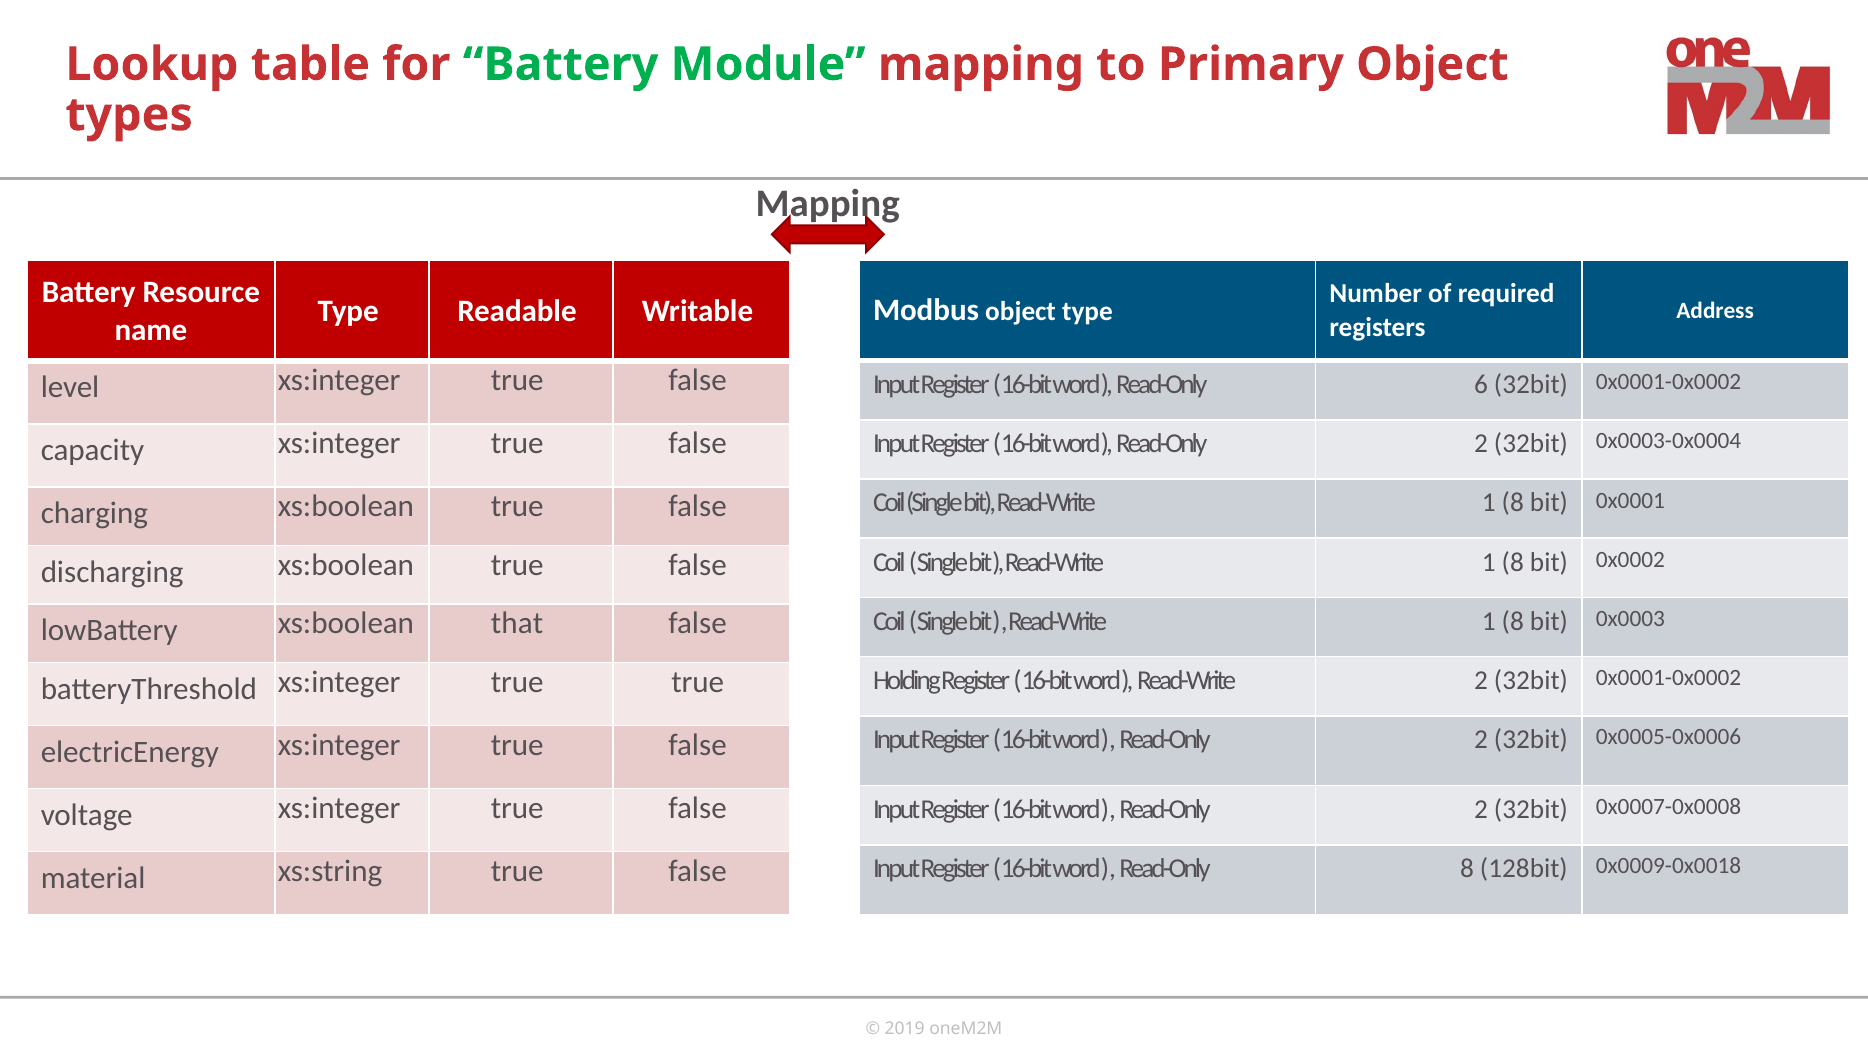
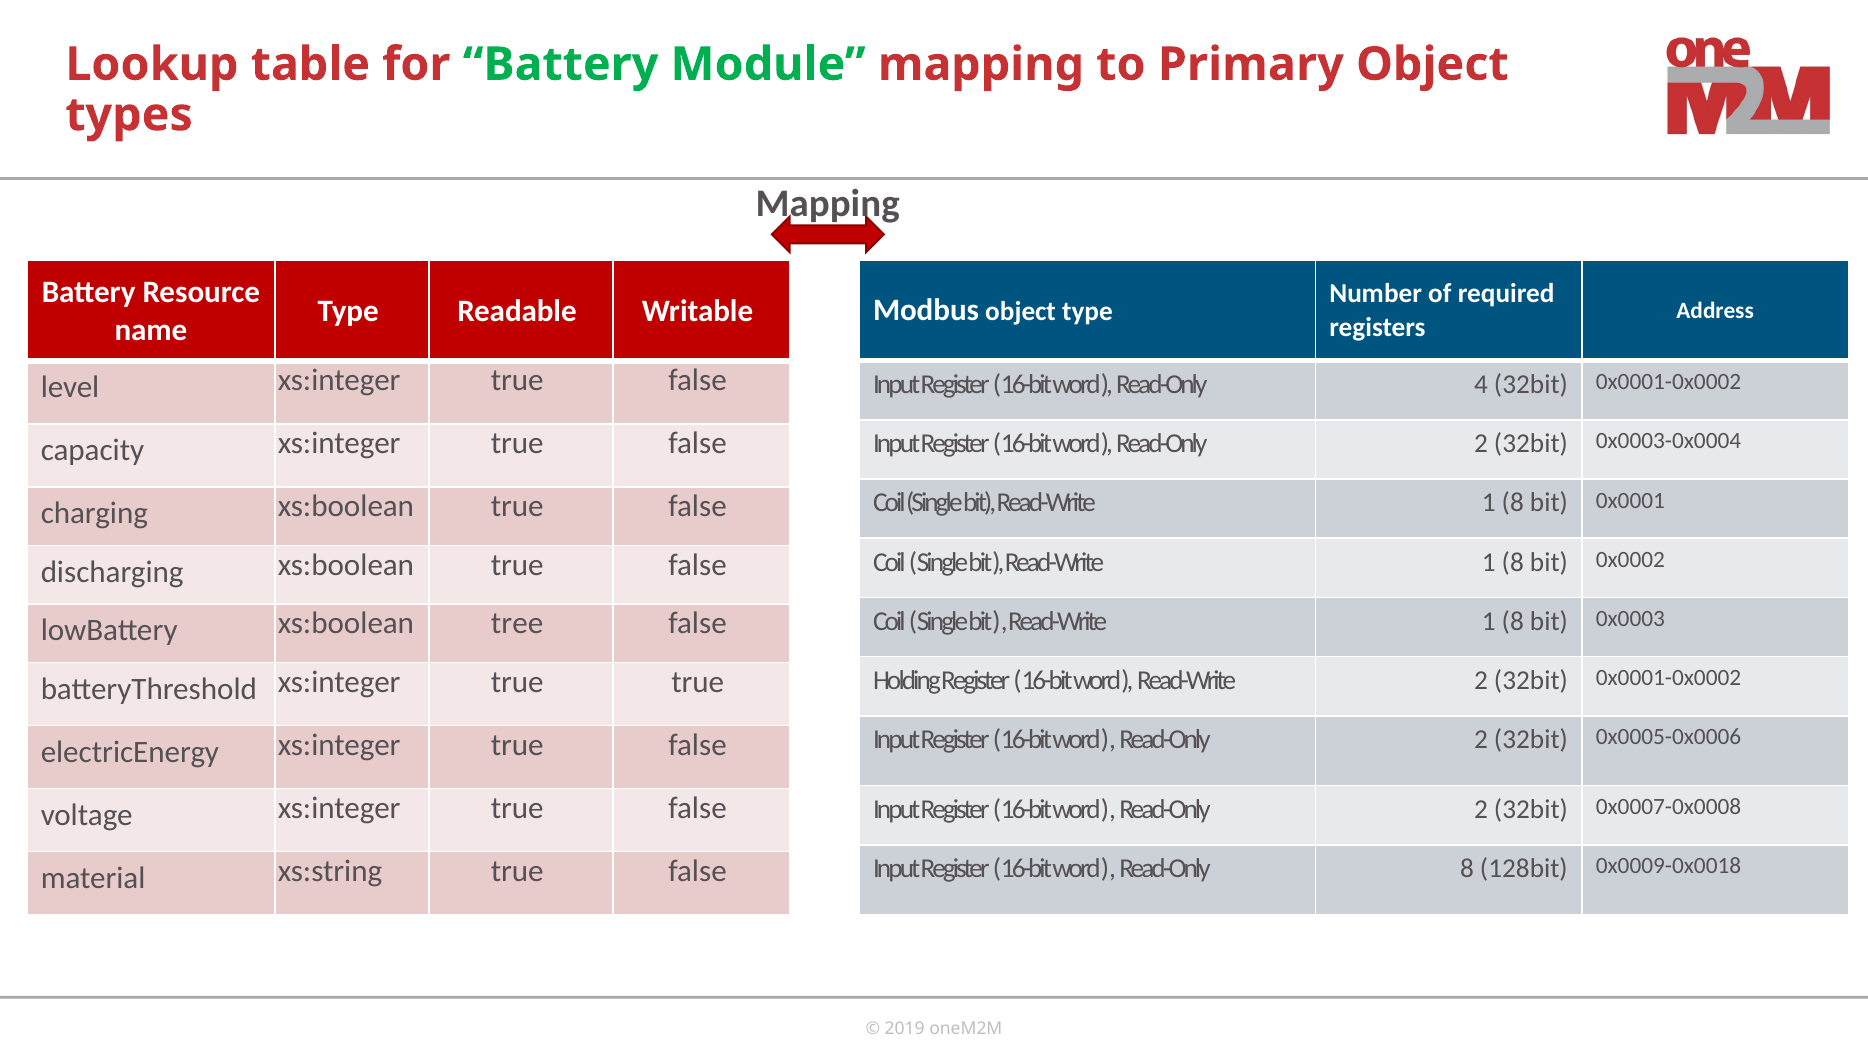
6: 6 -> 4
that: that -> tree
